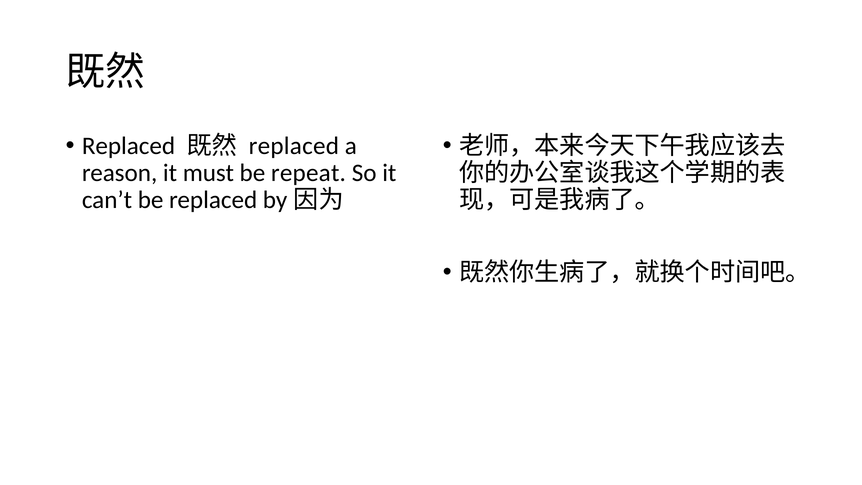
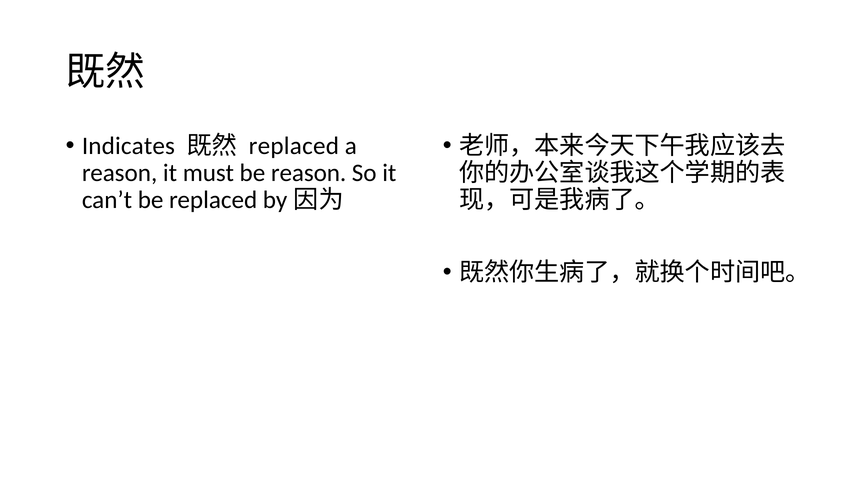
Replaced at (128, 146): Replaced -> Indicates
be repeat: repeat -> reason
